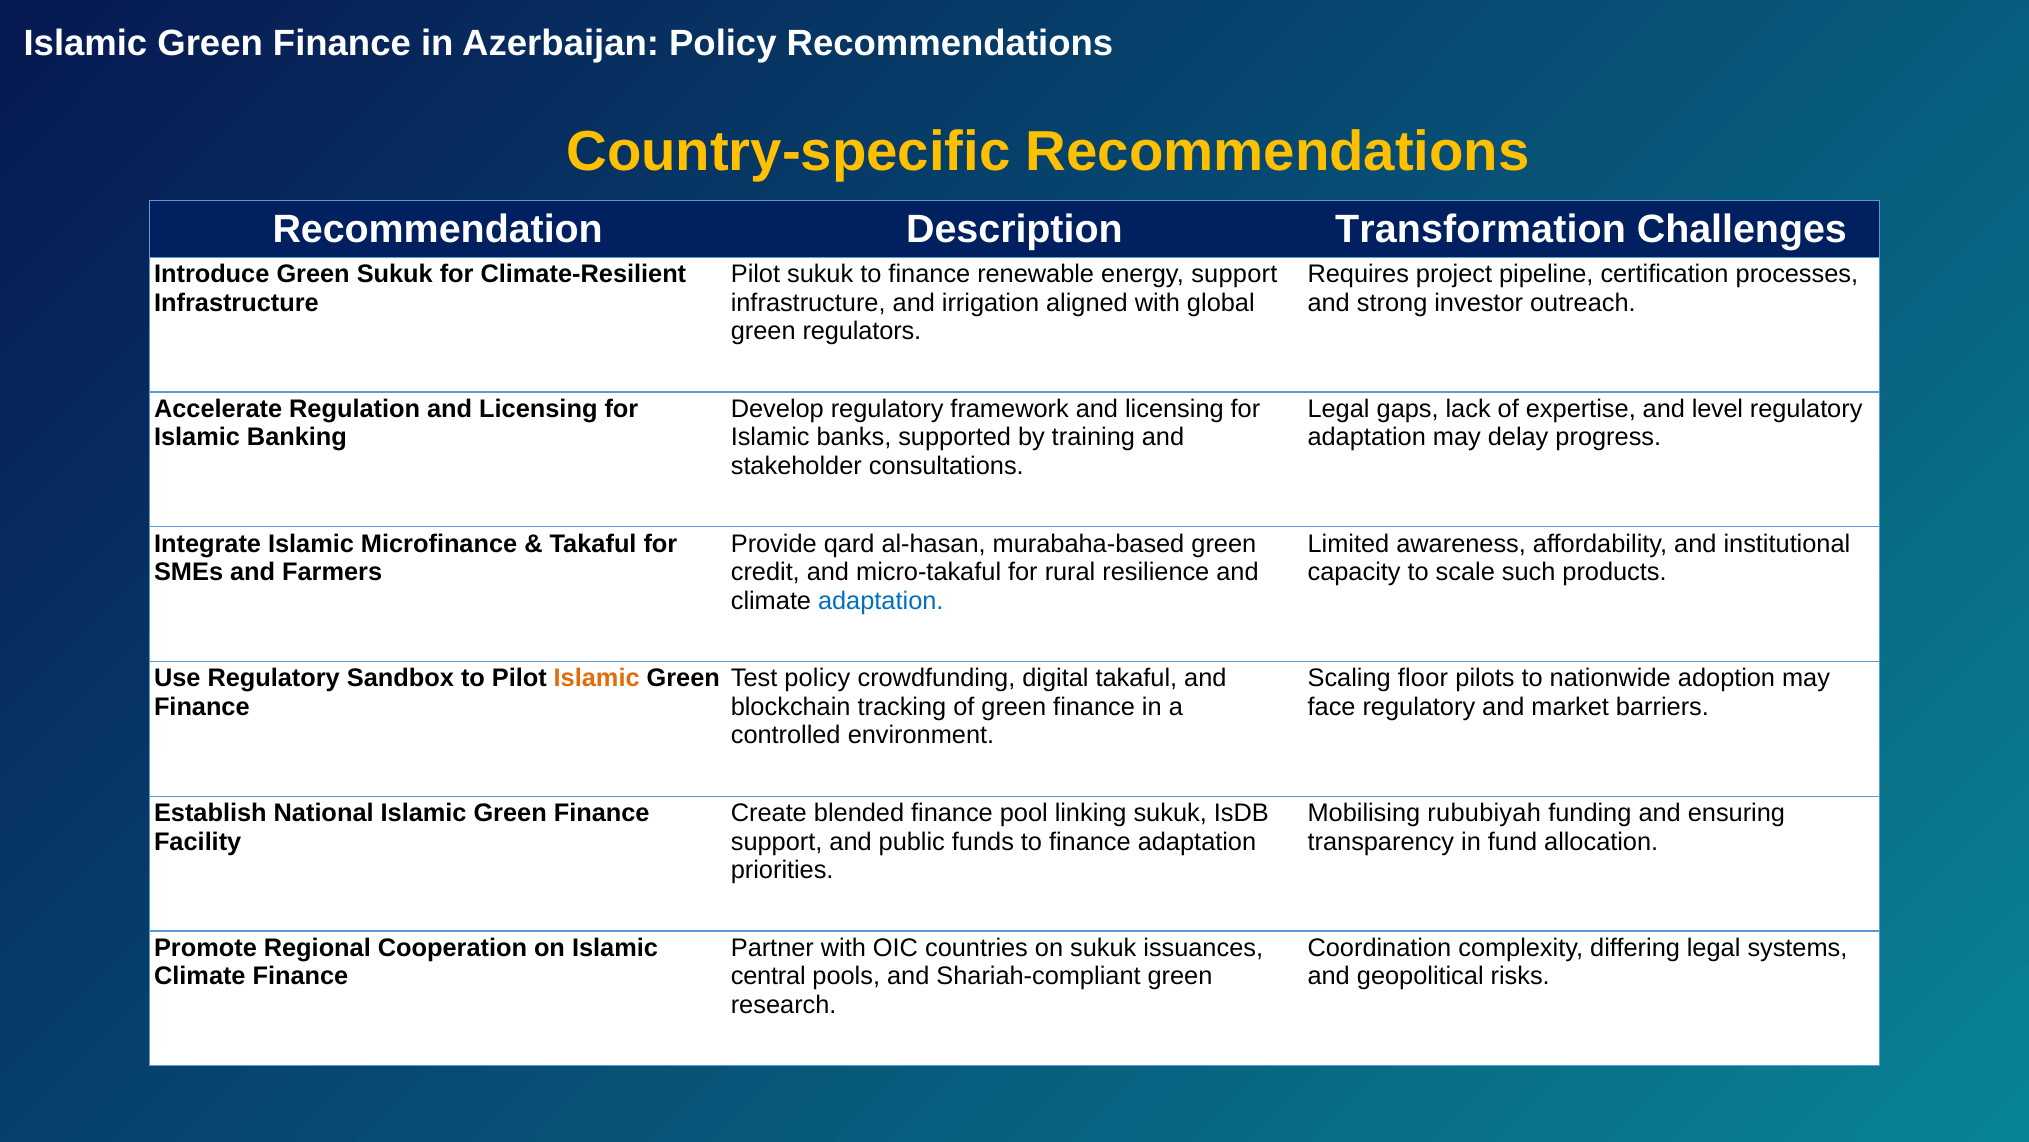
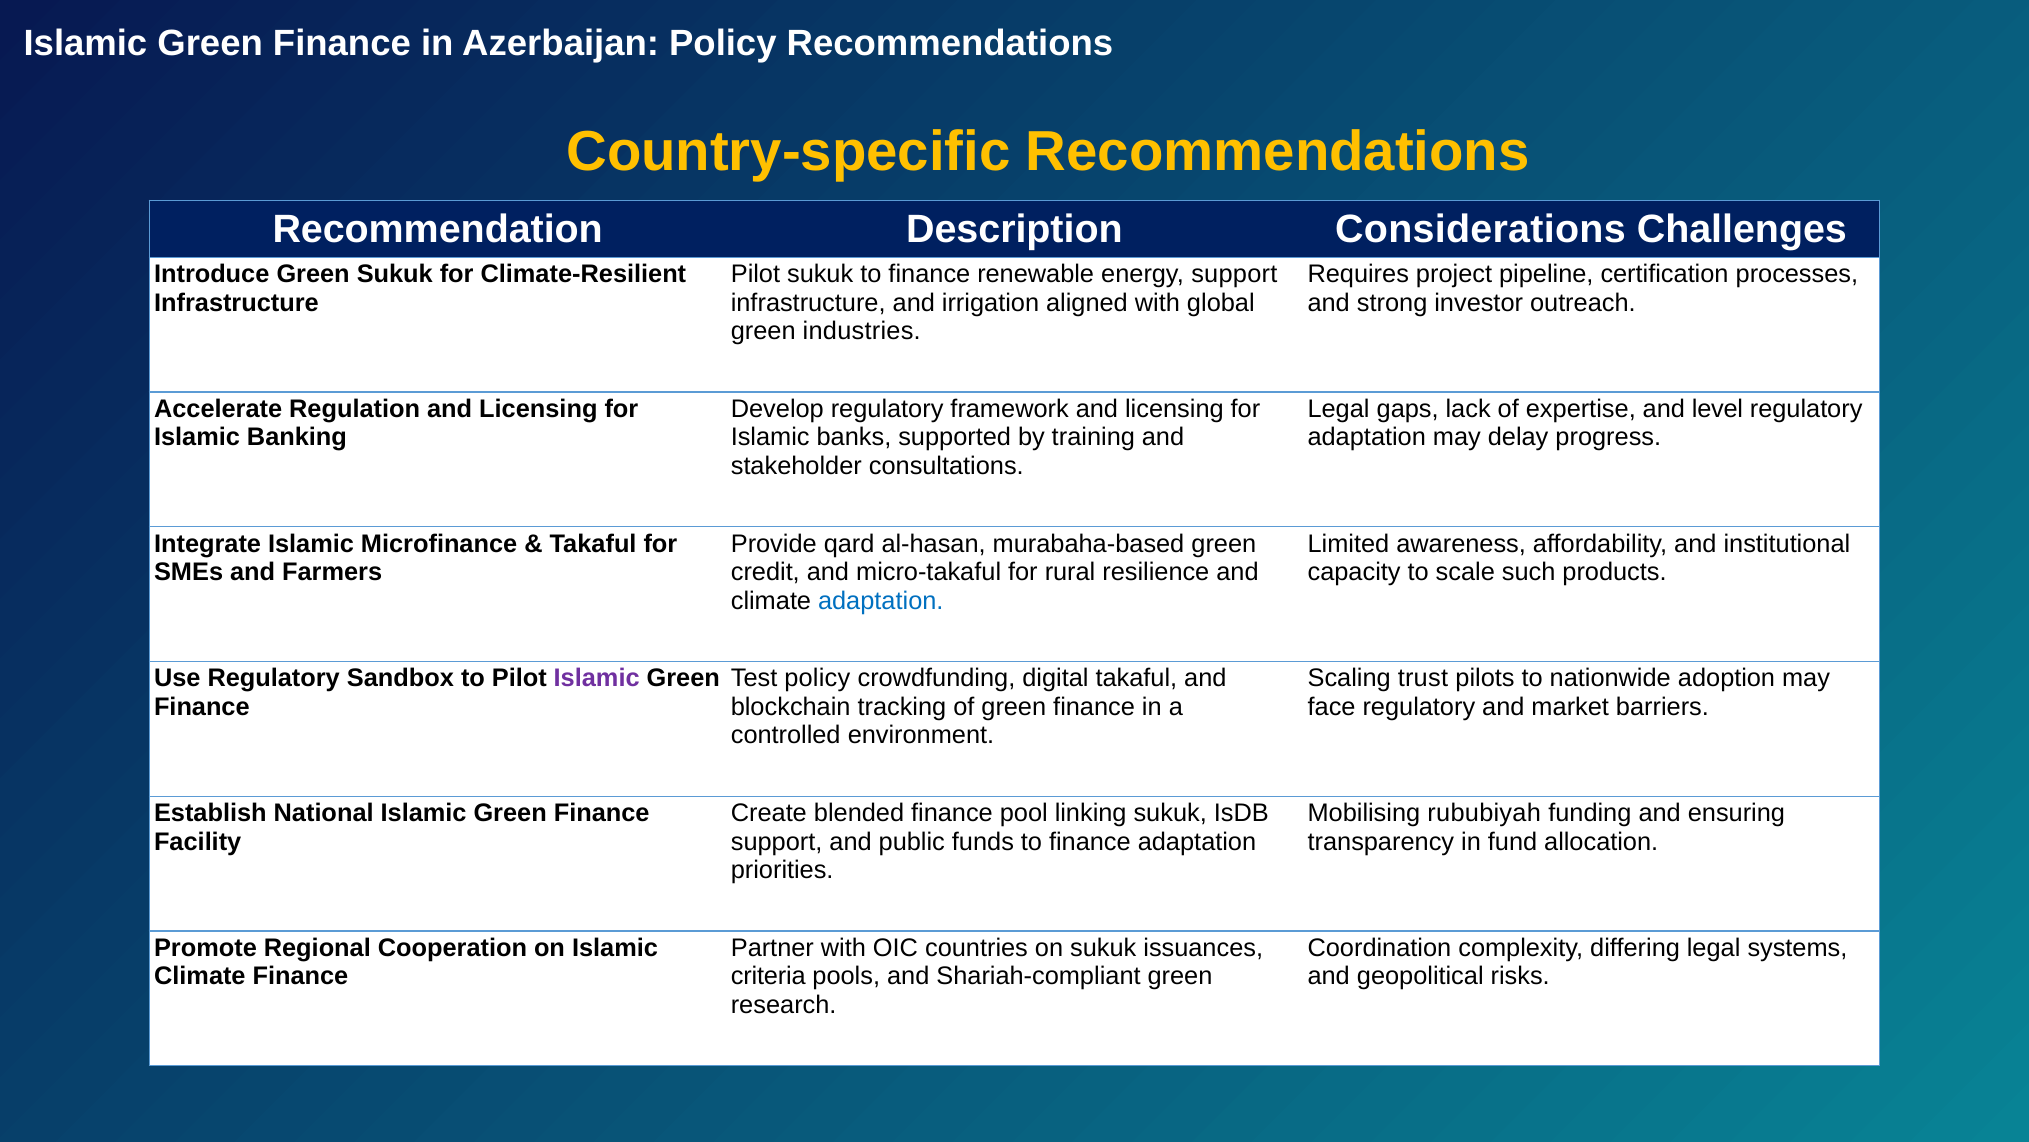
Transformation: Transformation -> Considerations
regulators: regulators -> industries
Islamic at (597, 678) colour: orange -> purple
floor: floor -> trust
central: central -> criteria
